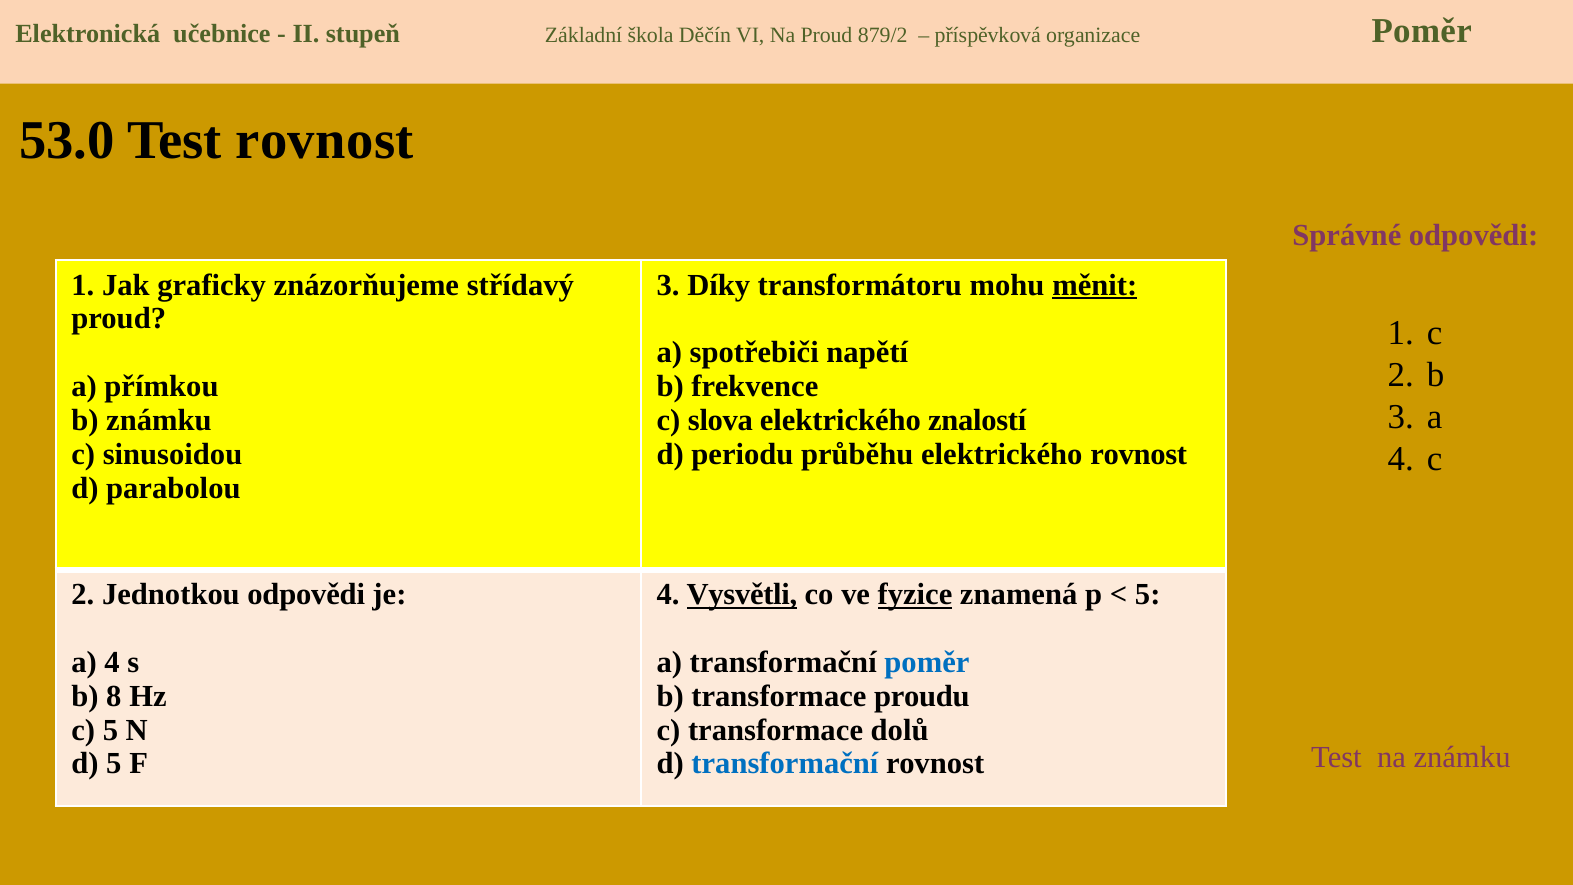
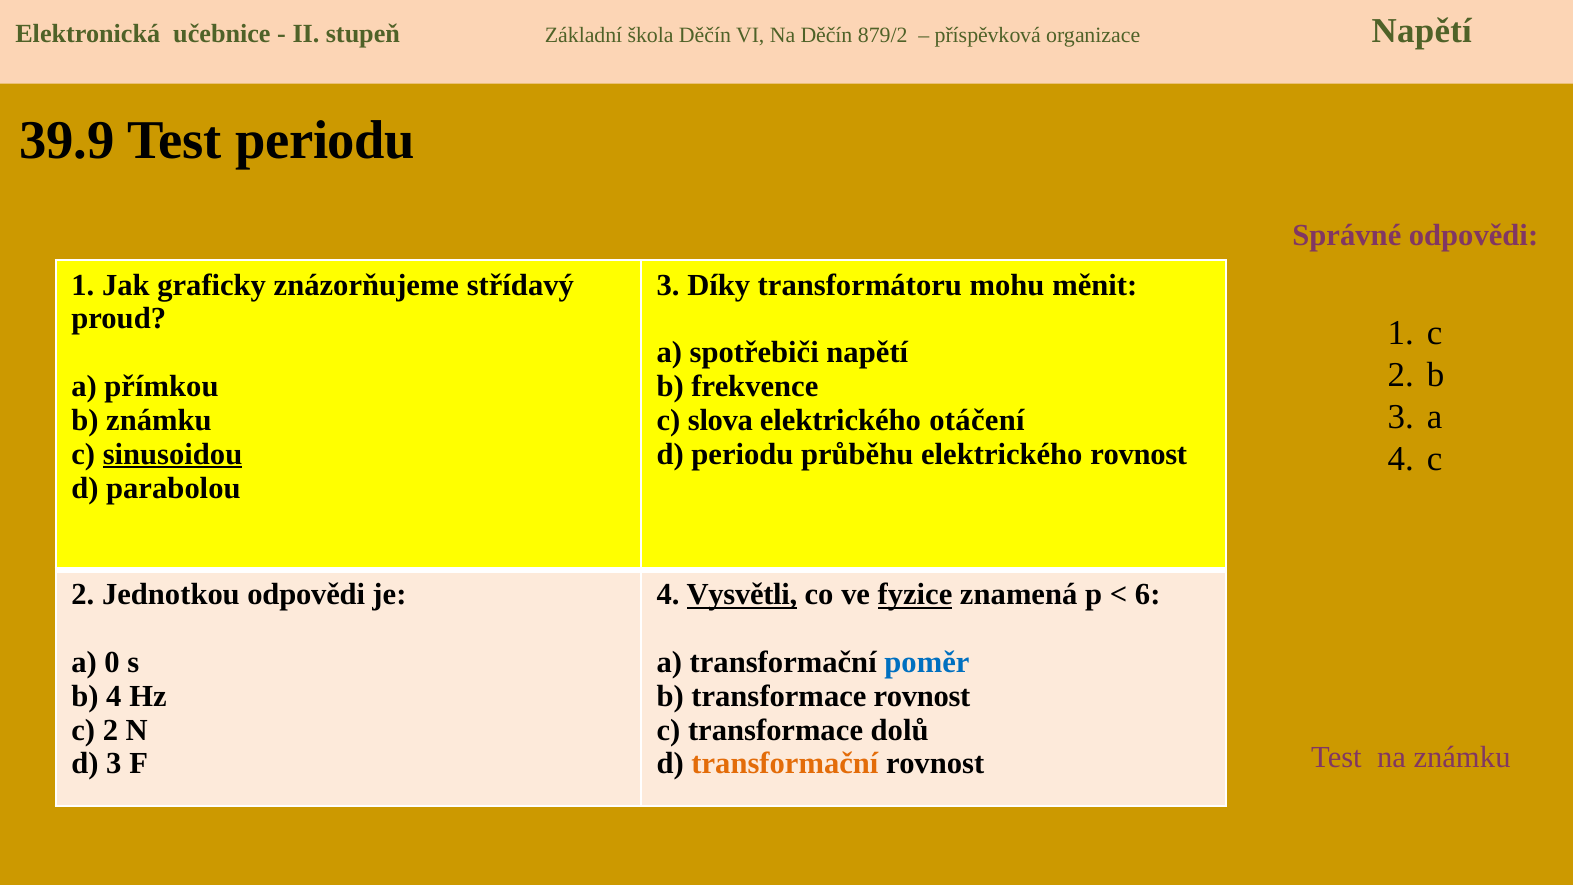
Na Proud: Proud -> Děčín
organizace Poměr: Poměr -> Napětí
53.0: 53.0 -> 39.9
Test rovnost: rovnost -> periodu
měnit underline: present -> none
znalostí: znalostí -> otáčení
sinusoidou underline: none -> present
5 at (1148, 595): 5 -> 6
4 at (112, 662): 4 -> 0
b 8: 8 -> 4
transformace proudu: proudu -> rovnost
5 at (110, 730): 5 -> 2
d 5: 5 -> 3
transformační at (785, 764) colour: blue -> orange
